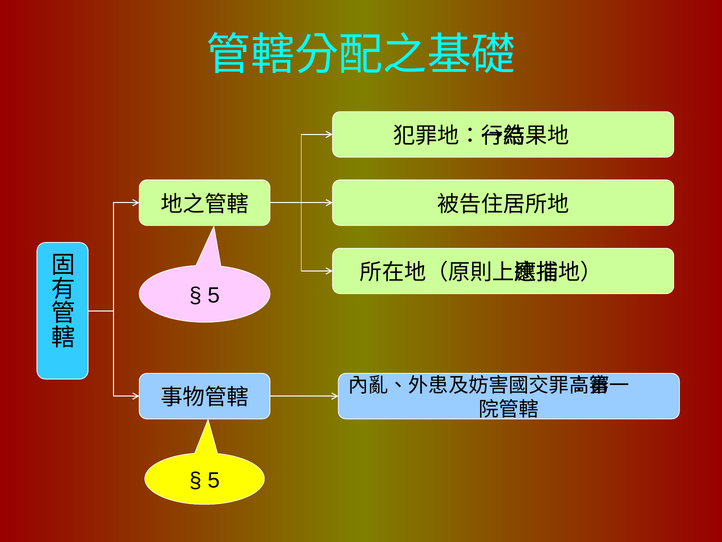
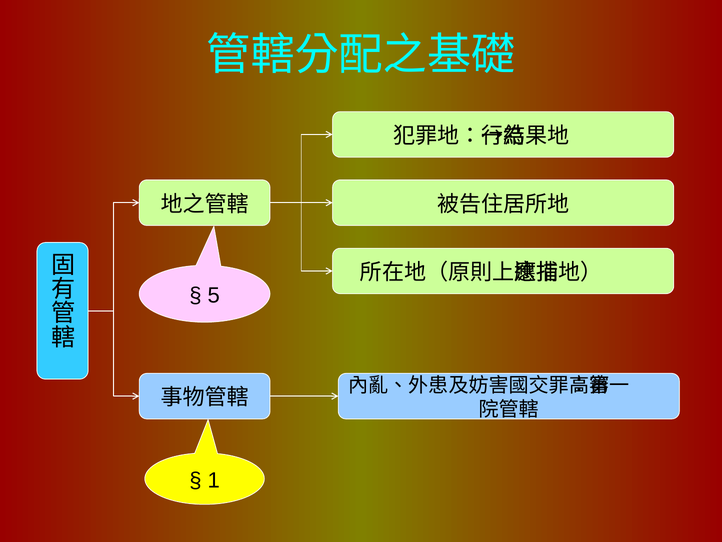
5 at (214, 480): 5 -> 1
